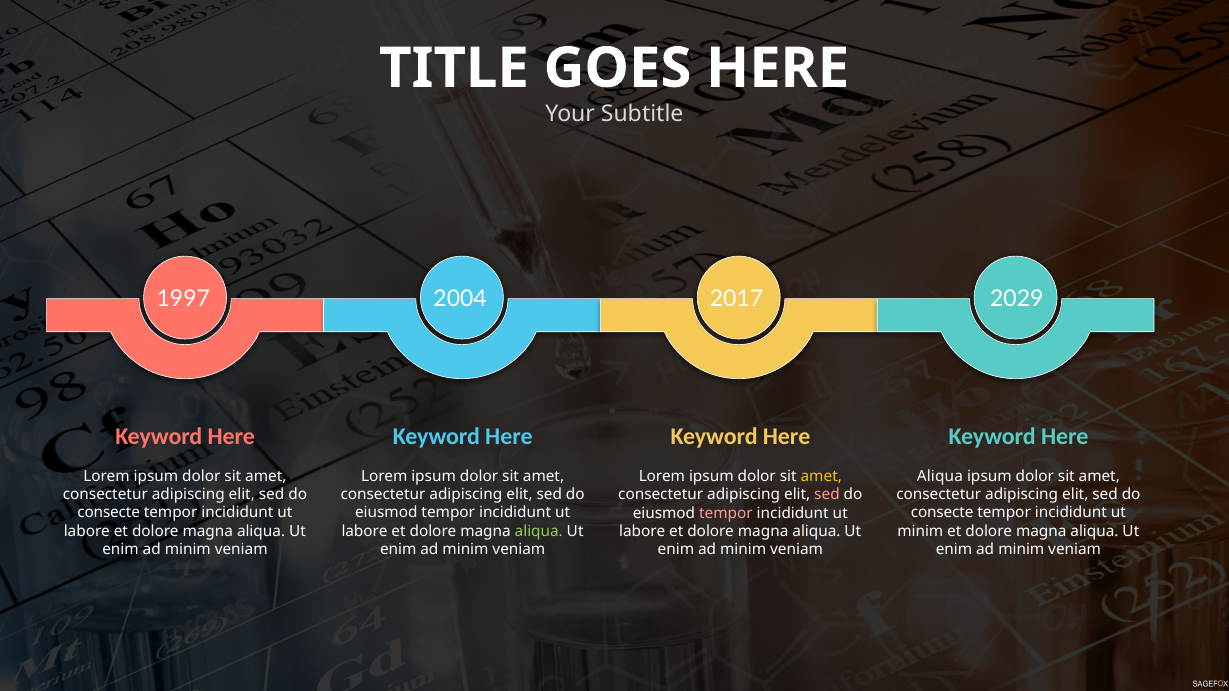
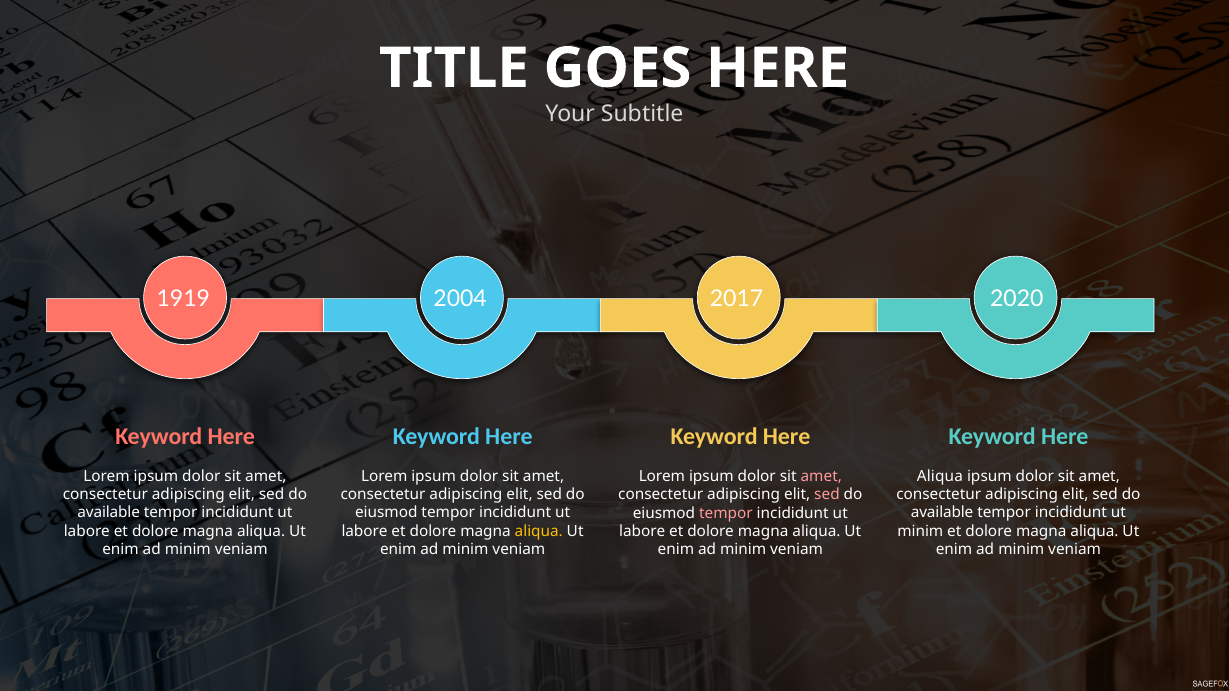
1997: 1997 -> 1919
2029: 2029 -> 2020
amet at (821, 476) colour: yellow -> pink
consecte at (109, 513): consecte -> available
consecte at (942, 513): consecte -> available
aliqua at (539, 532) colour: light green -> yellow
